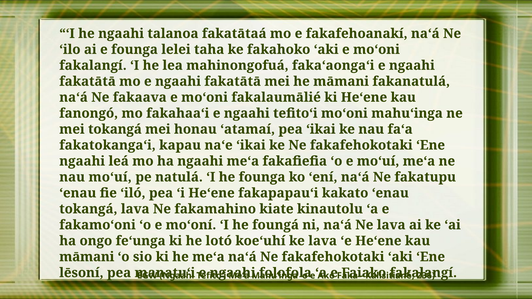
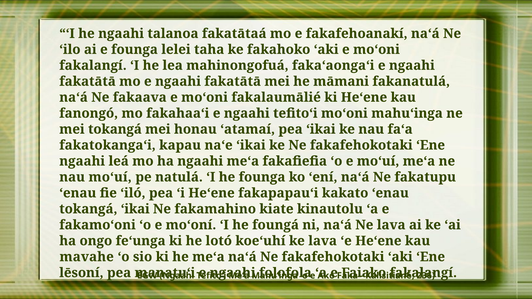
tokangá lava: lava -> ʻikai
māmani at (87, 257): māmani -> mavahe
